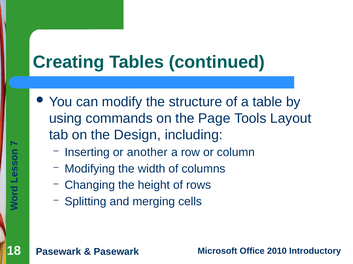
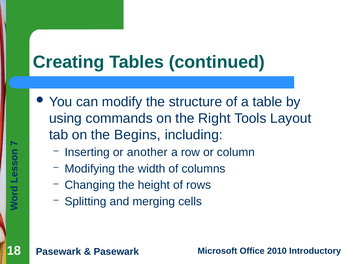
Page: Page -> Right
Design: Design -> Begins
